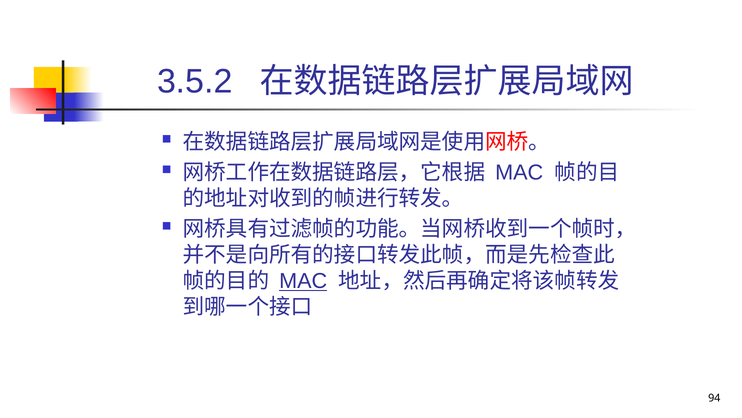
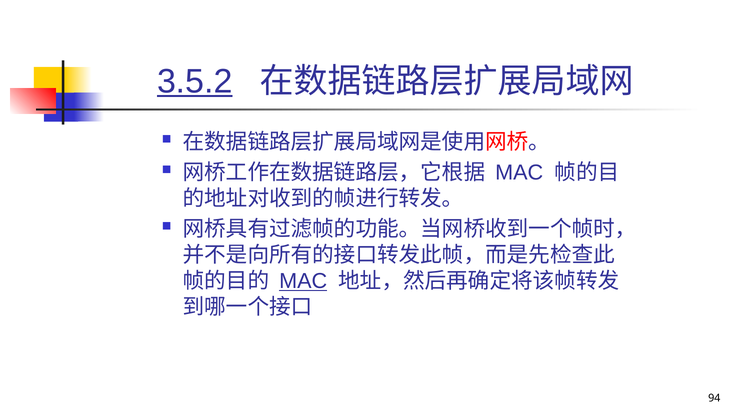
3.5.2 underline: none -> present
